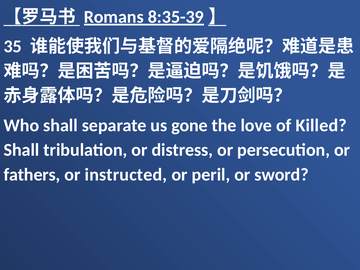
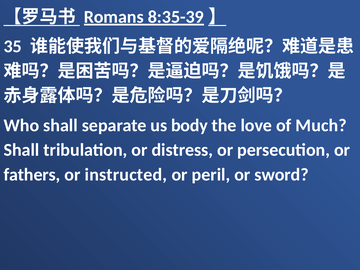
gone: gone -> body
Killed: Killed -> Much
